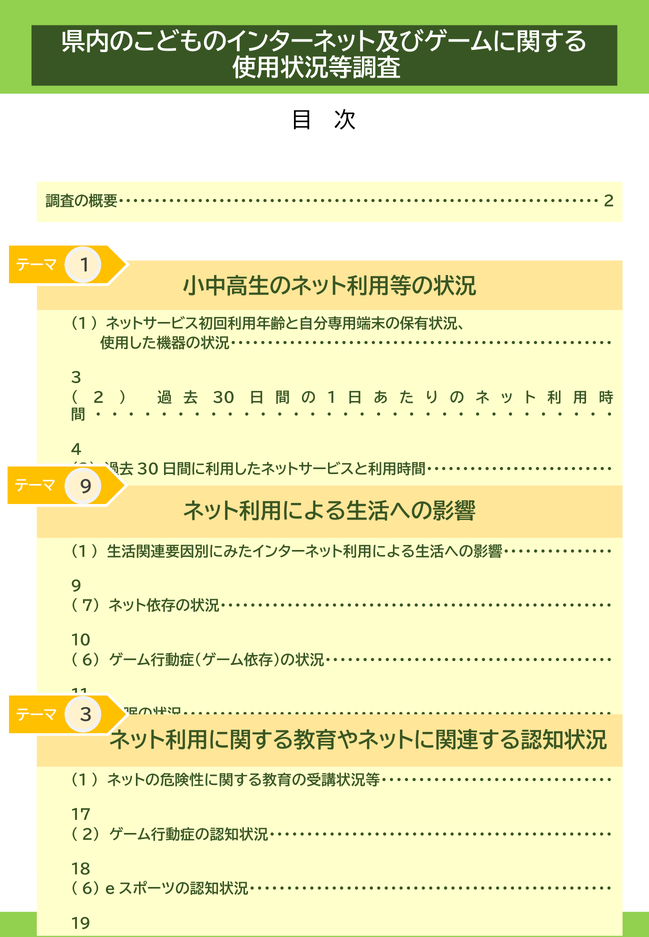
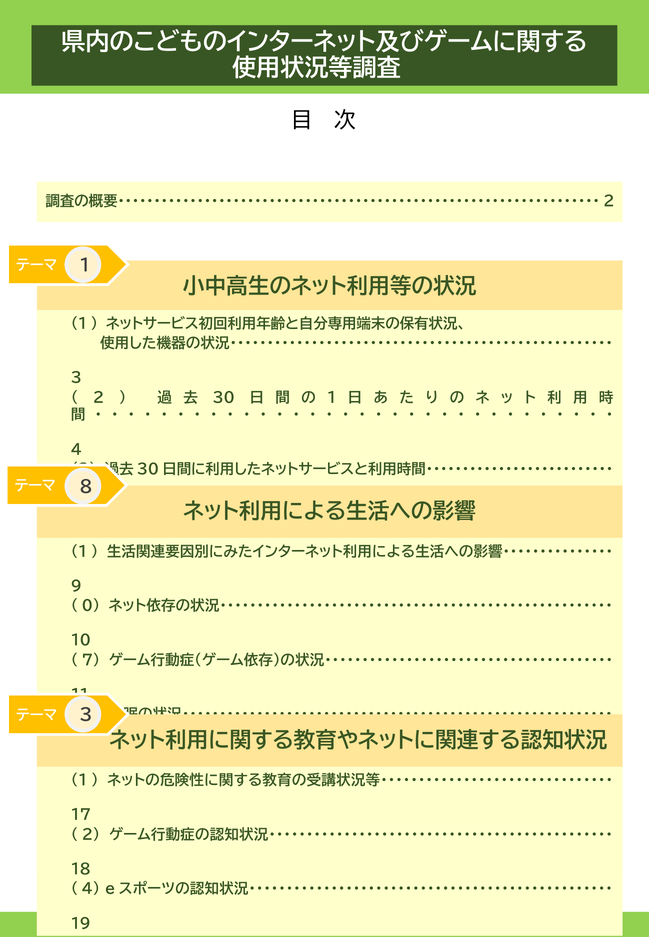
9: 9 -> 8
7: 7 -> 0
6 at (91, 661): 6 -> 7
6 at (91, 890): 6 -> 4
